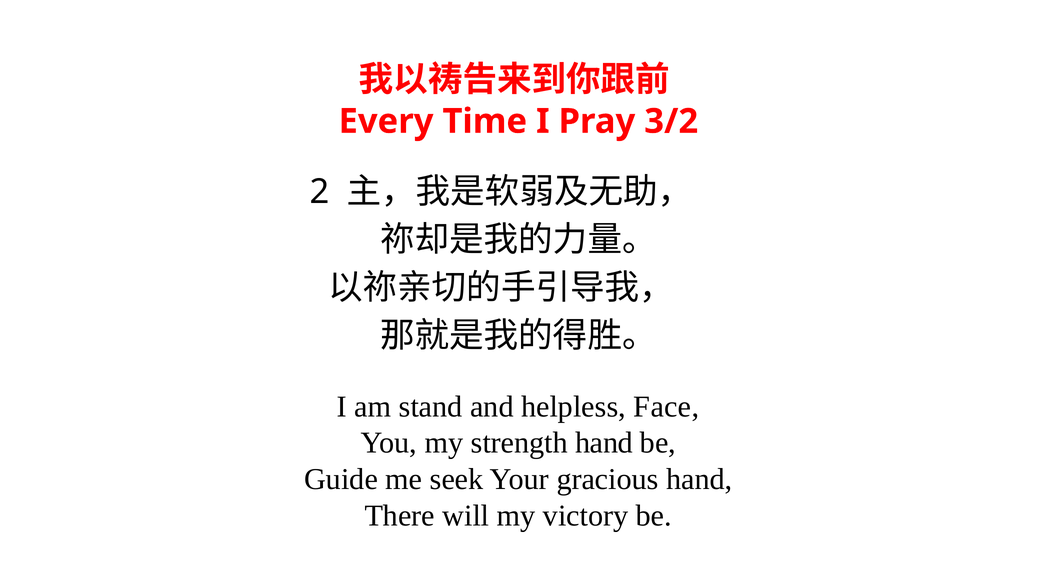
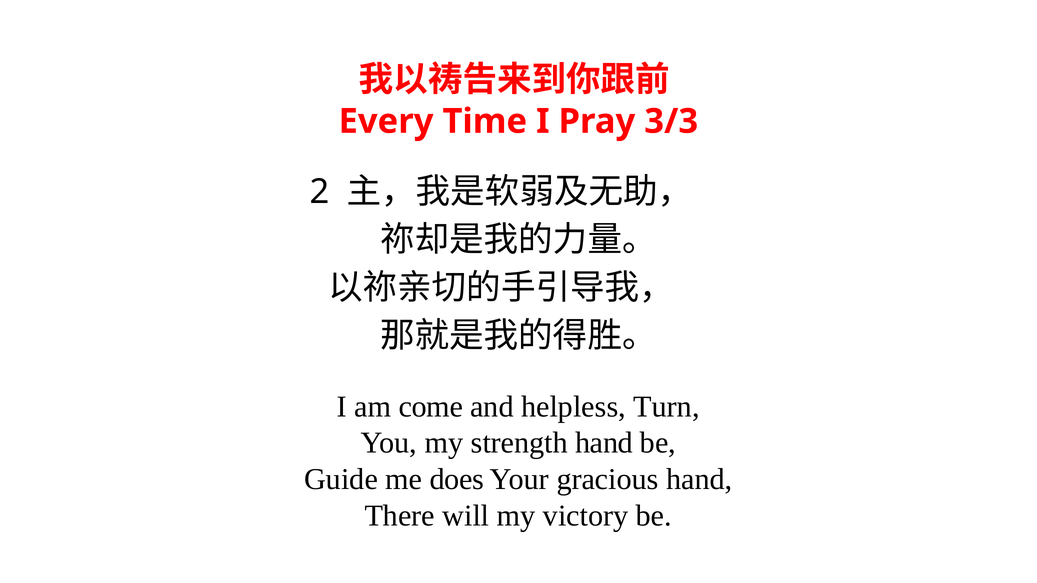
3/2: 3/2 -> 3/3
stand: stand -> come
Face: Face -> Turn
seek: seek -> does
